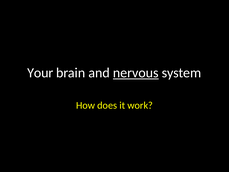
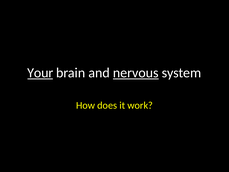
Your underline: none -> present
